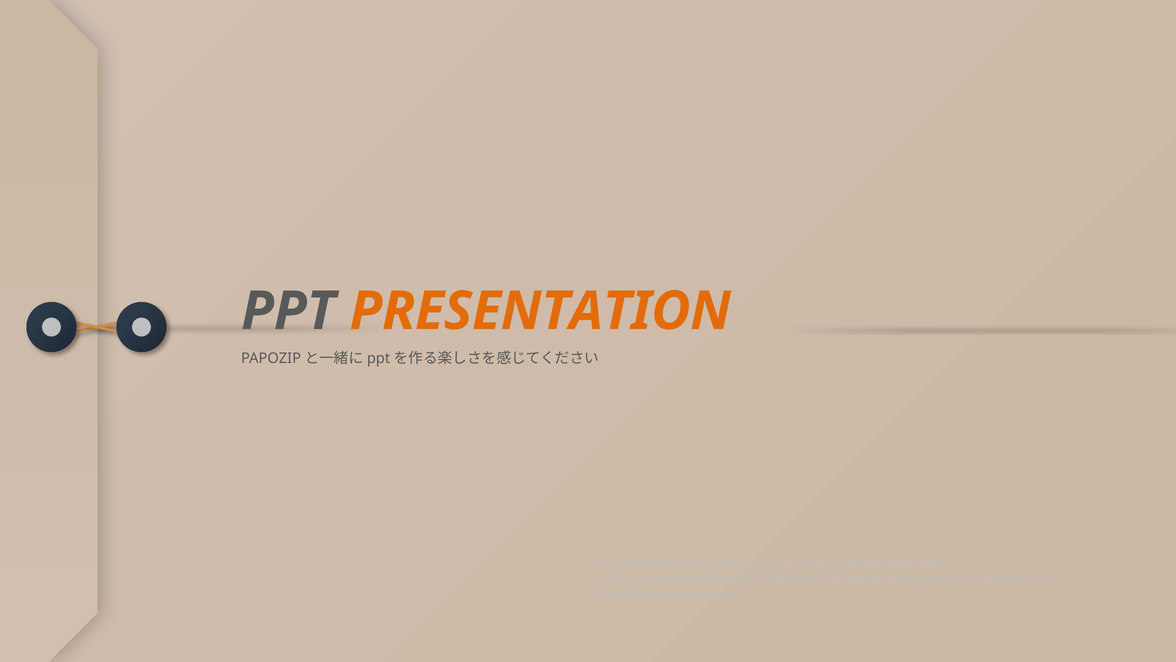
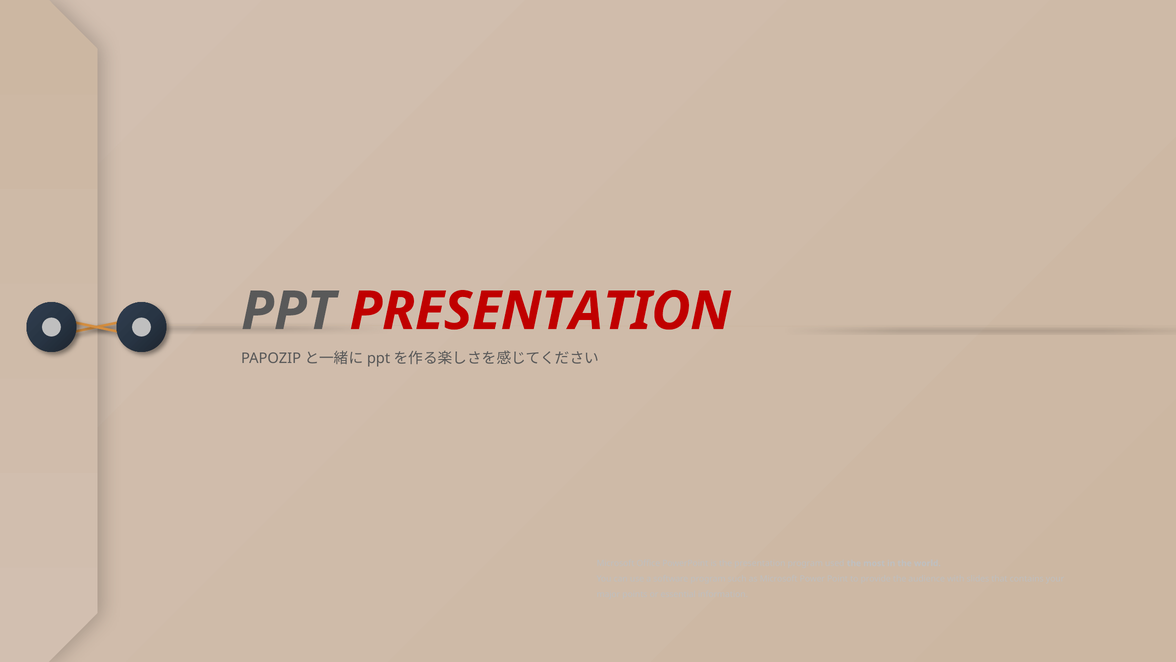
PRESENTATION at (540, 311) colour: orange -> red
